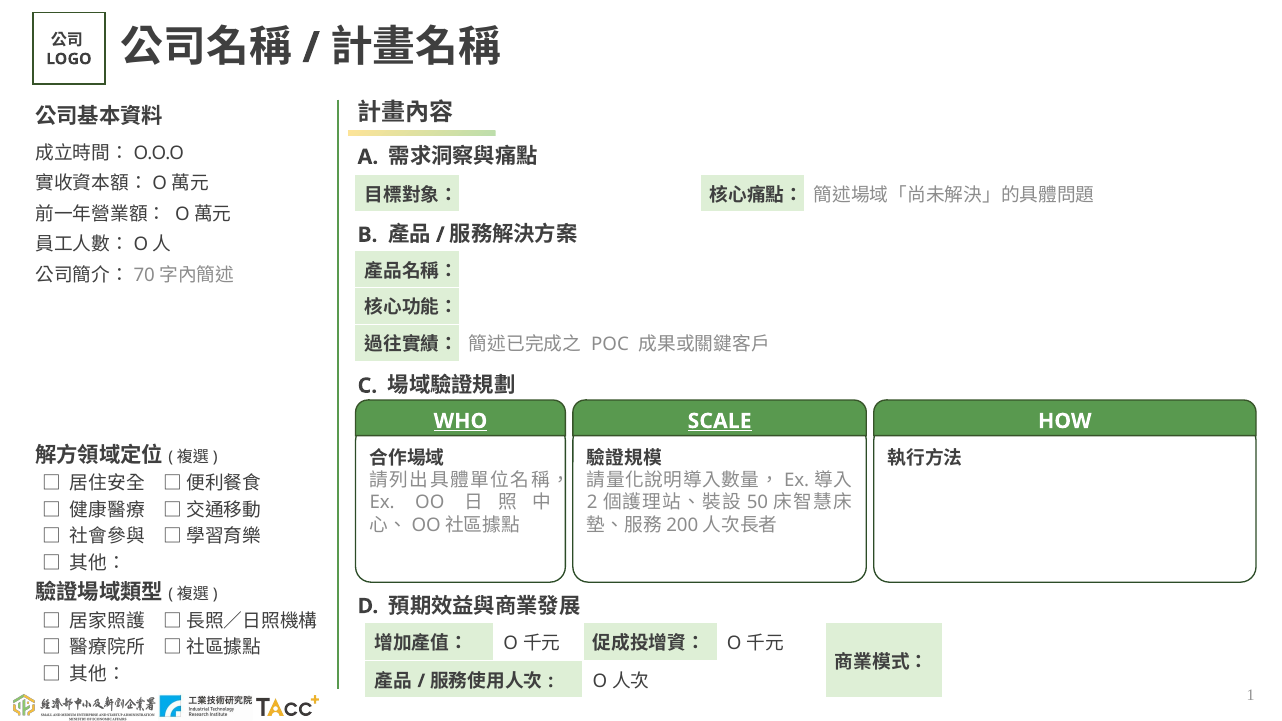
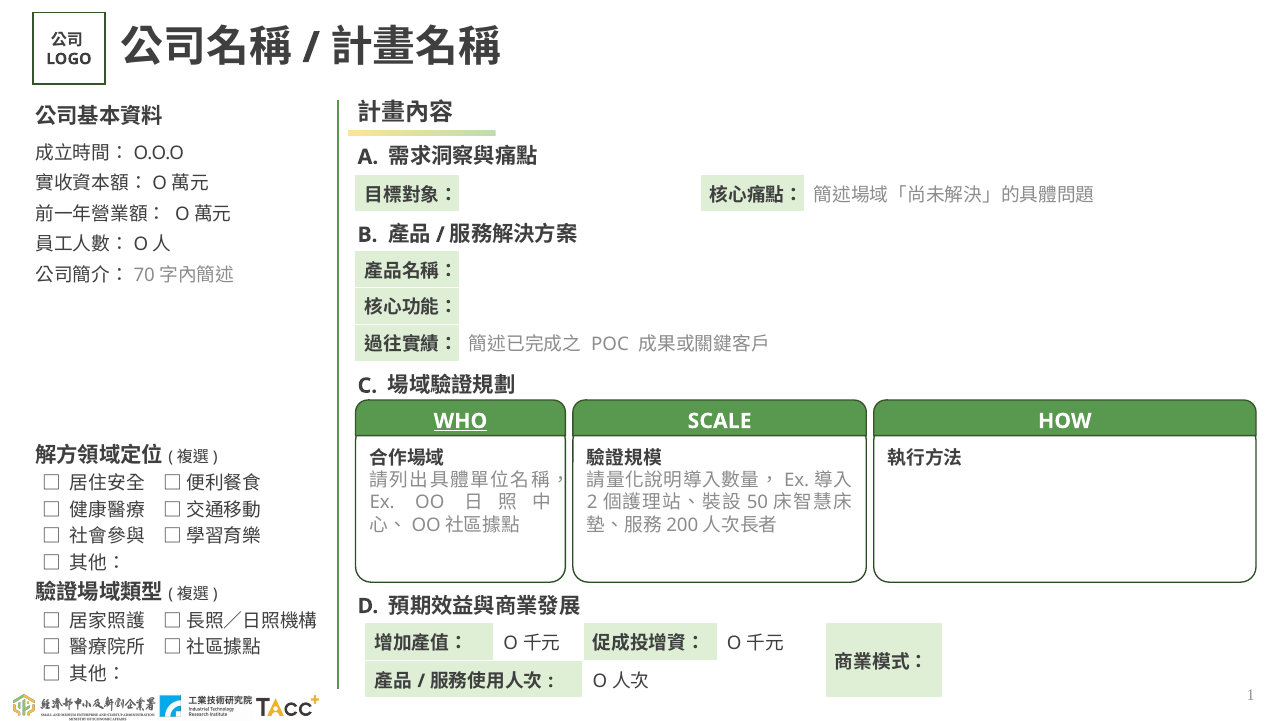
SCALE underline: present -> none
